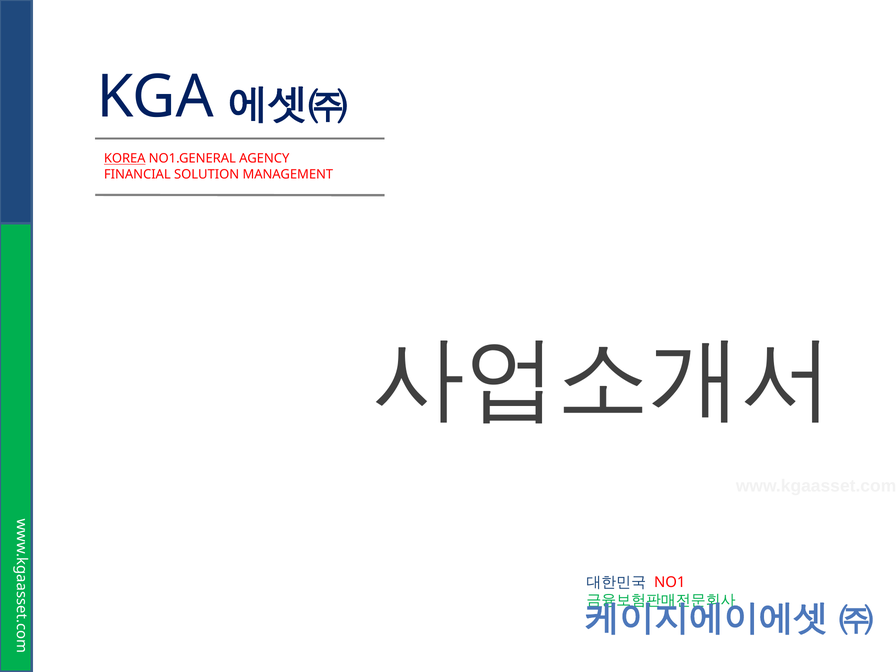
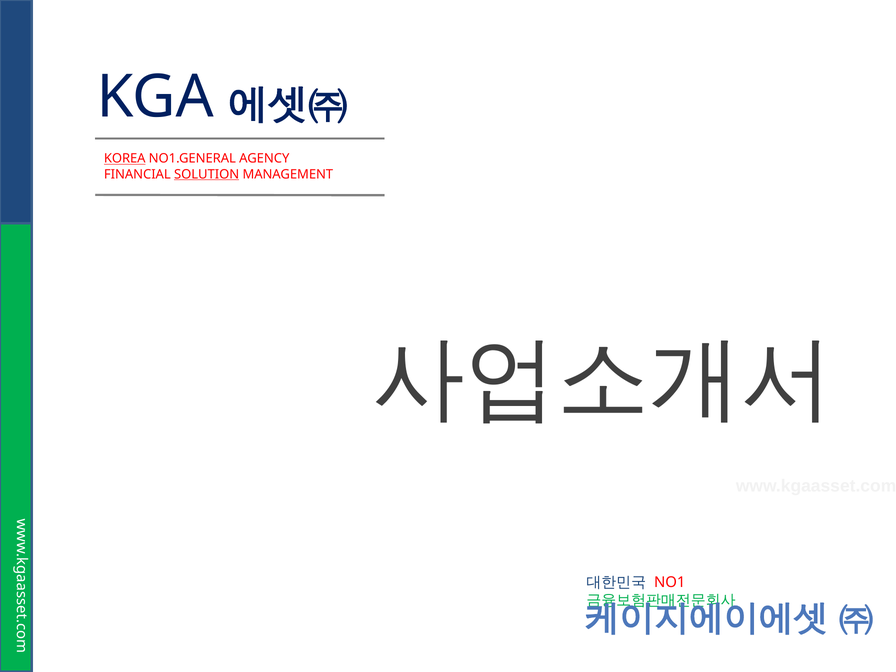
SOLUTION underline: none -> present
